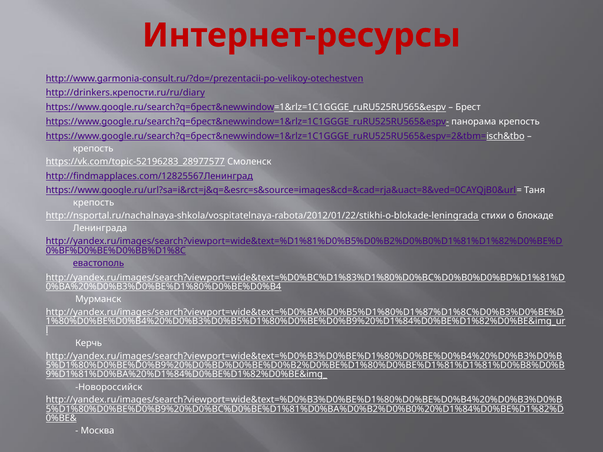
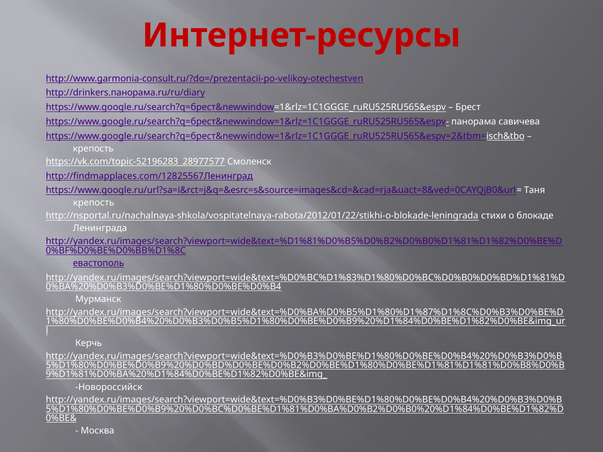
http://drinkers.крепости.ru/ru/diary: http://drinkers.крепости.ru/ru/diary -> http://drinkers.панорама.ru/ru/diary
панорама крепость: крепость -> савичева
